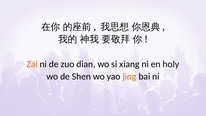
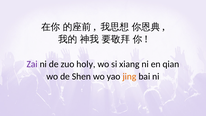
Zai colour: orange -> purple
dian: dian -> holy
holy: holy -> qian
